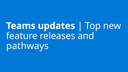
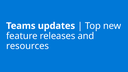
pathways: pathways -> resources
